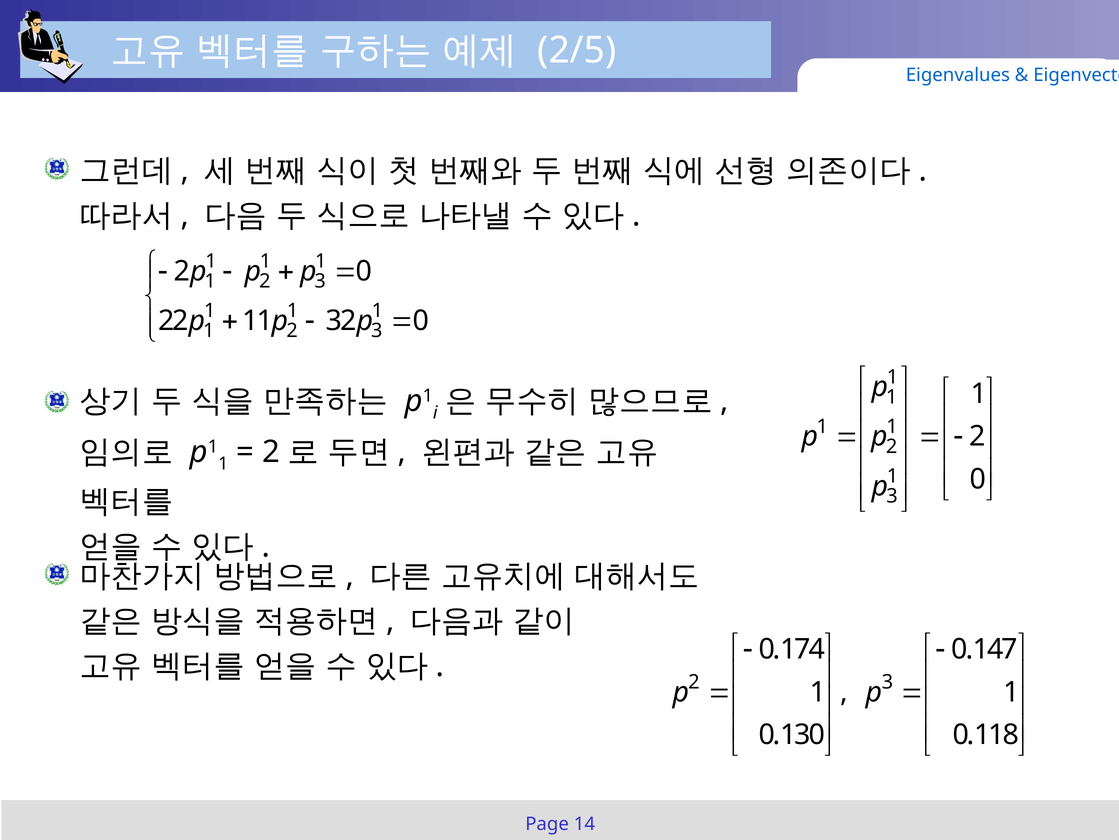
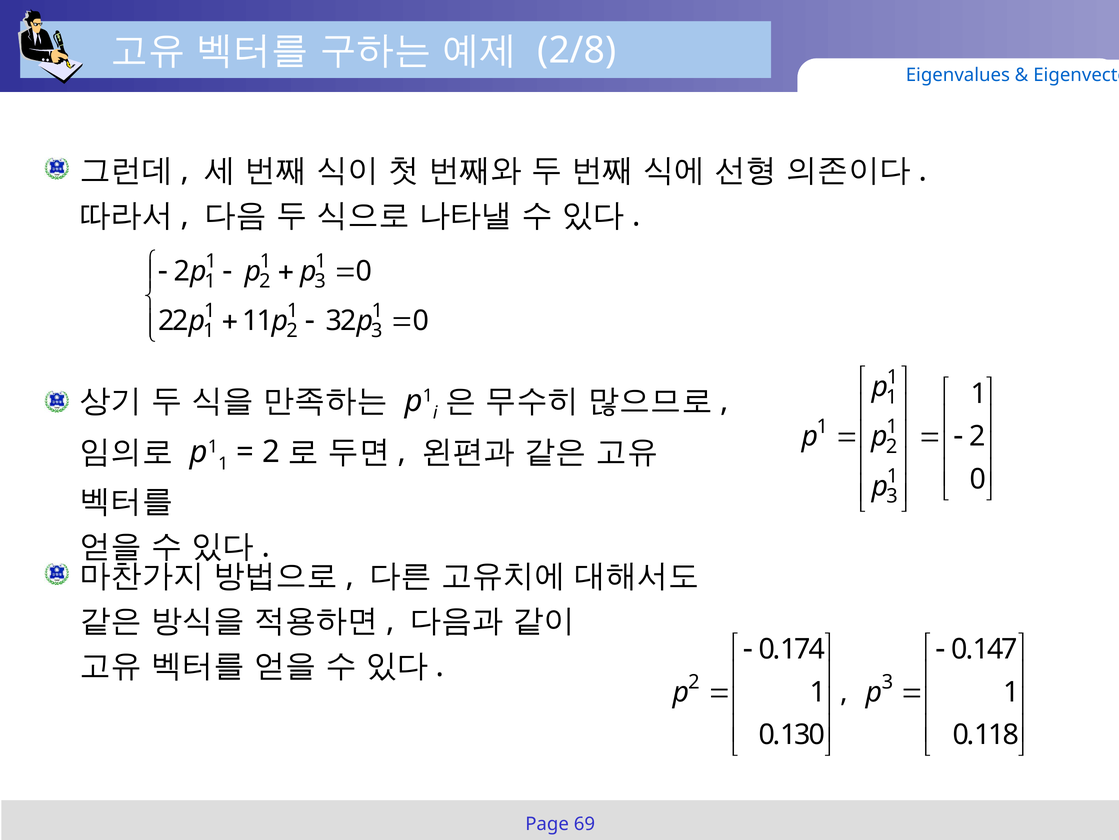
2/5: 2/5 -> 2/8
14: 14 -> 69
